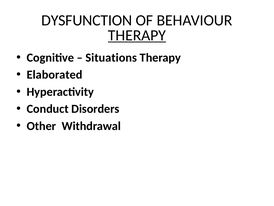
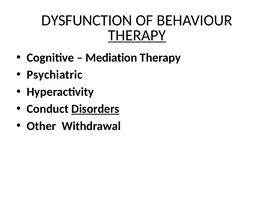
Situations: Situations -> Mediation
Elaborated: Elaborated -> Psychiatric
Disorders underline: none -> present
